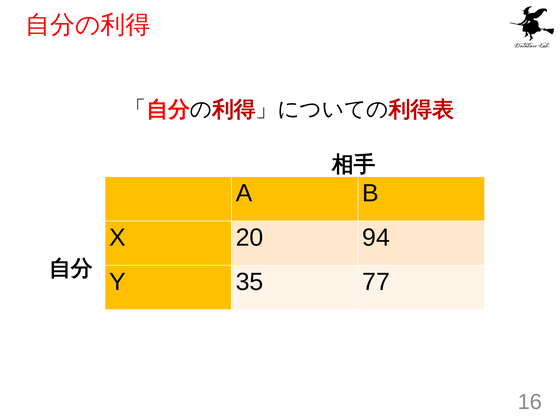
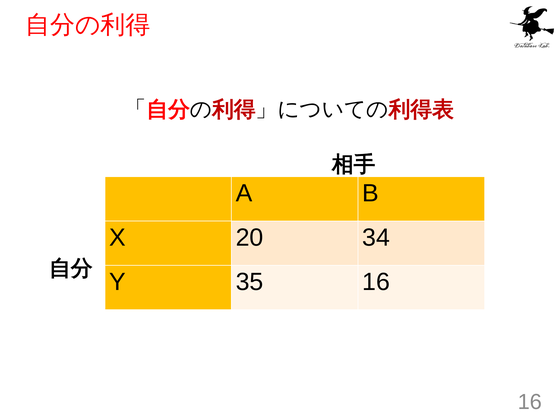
94: 94 -> 34
35 77: 77 -> 16
